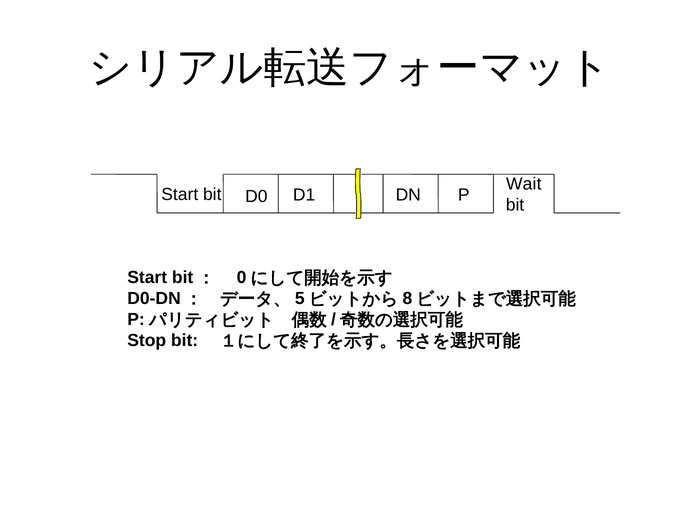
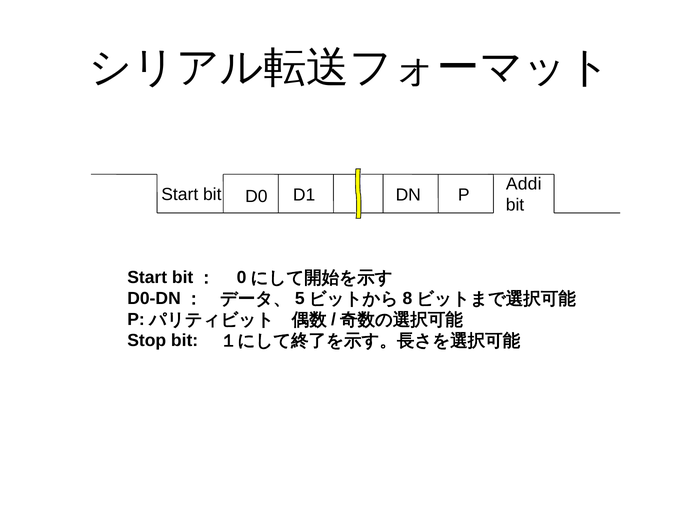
Wait: Wait -> Addi
